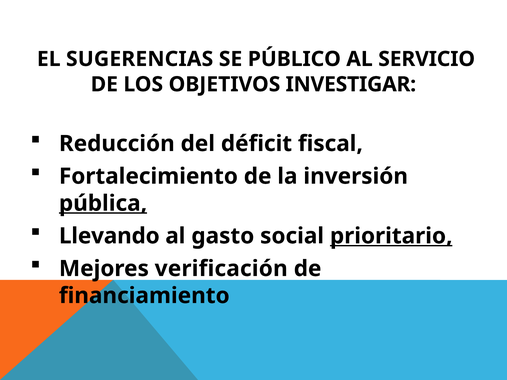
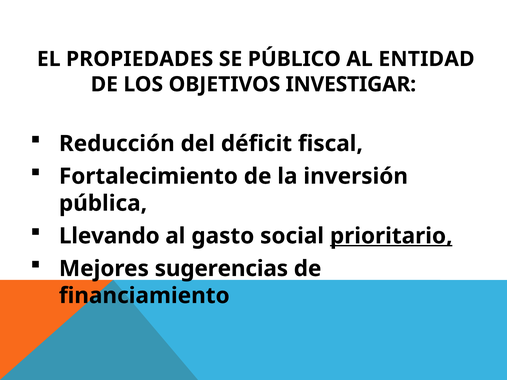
SUGERENCIAS: SUGERENCIAS -> PROPIEDADES
SERVICIO: SERVICIO -> ENTIDAD
pública underline: present -> none
verificación: verificación -> sugerencias
